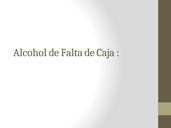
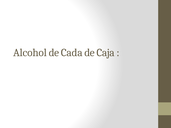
Falta: Falta -> Cada
